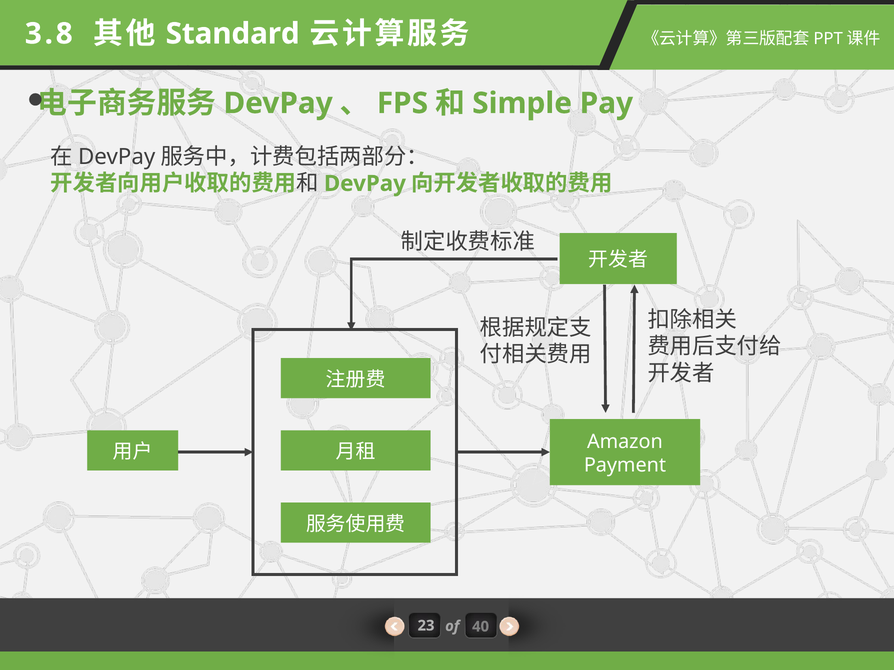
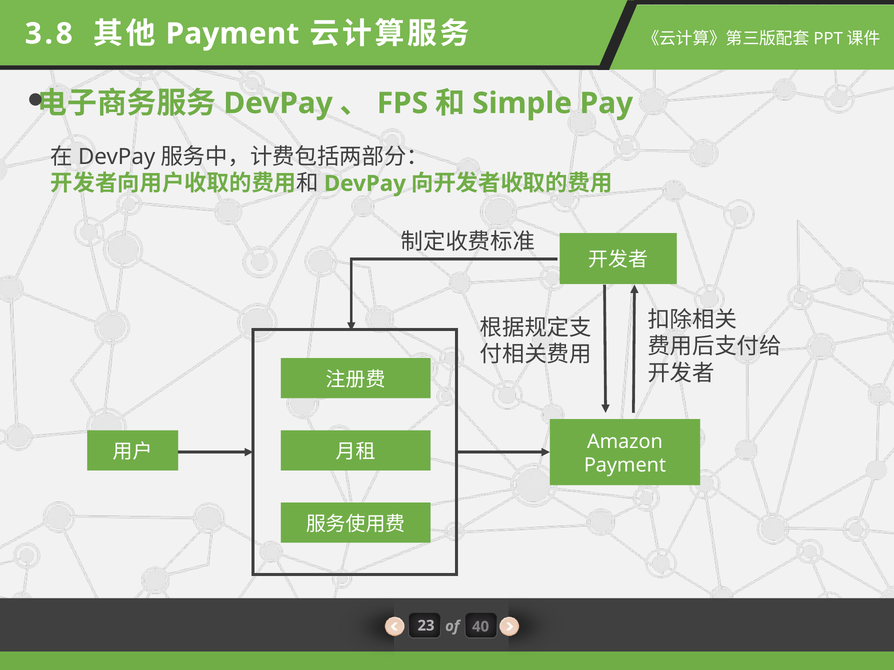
Standard at (233, 34): Standard -> Payment
